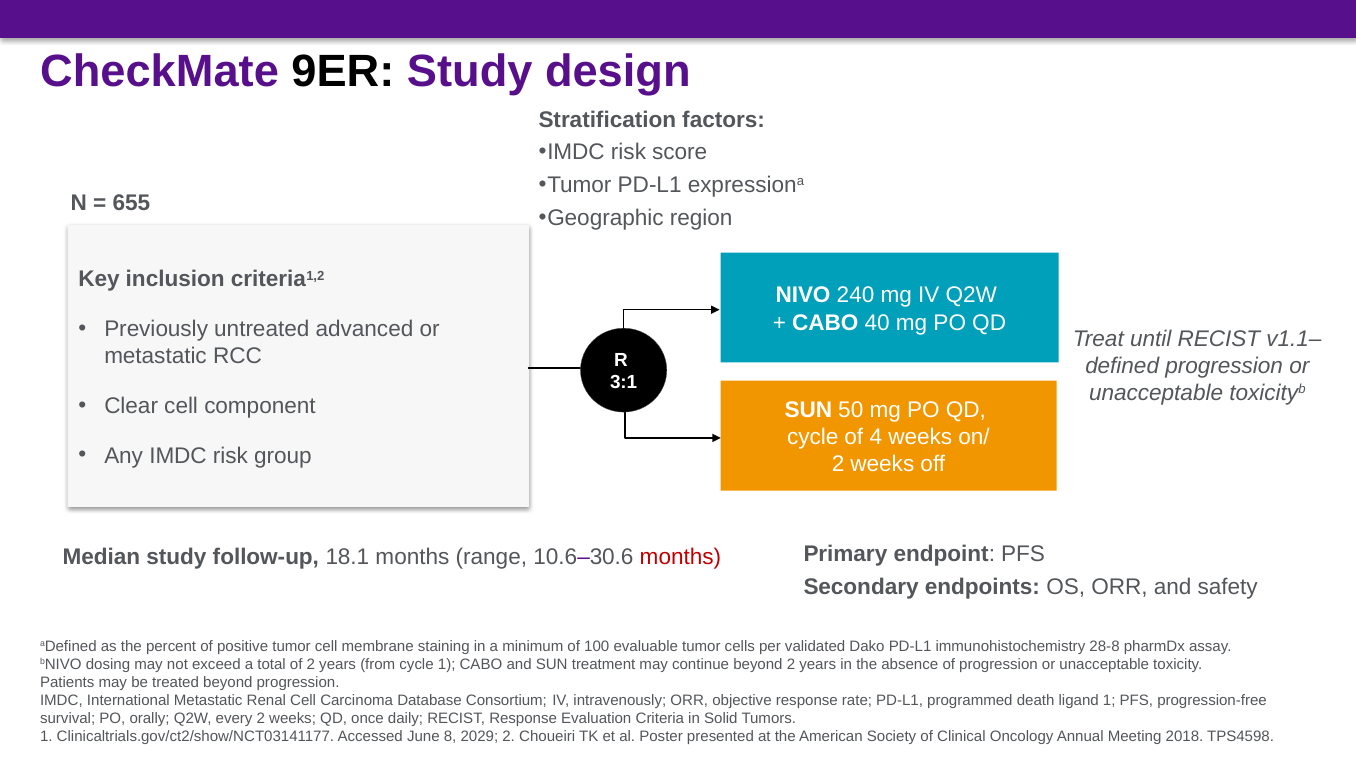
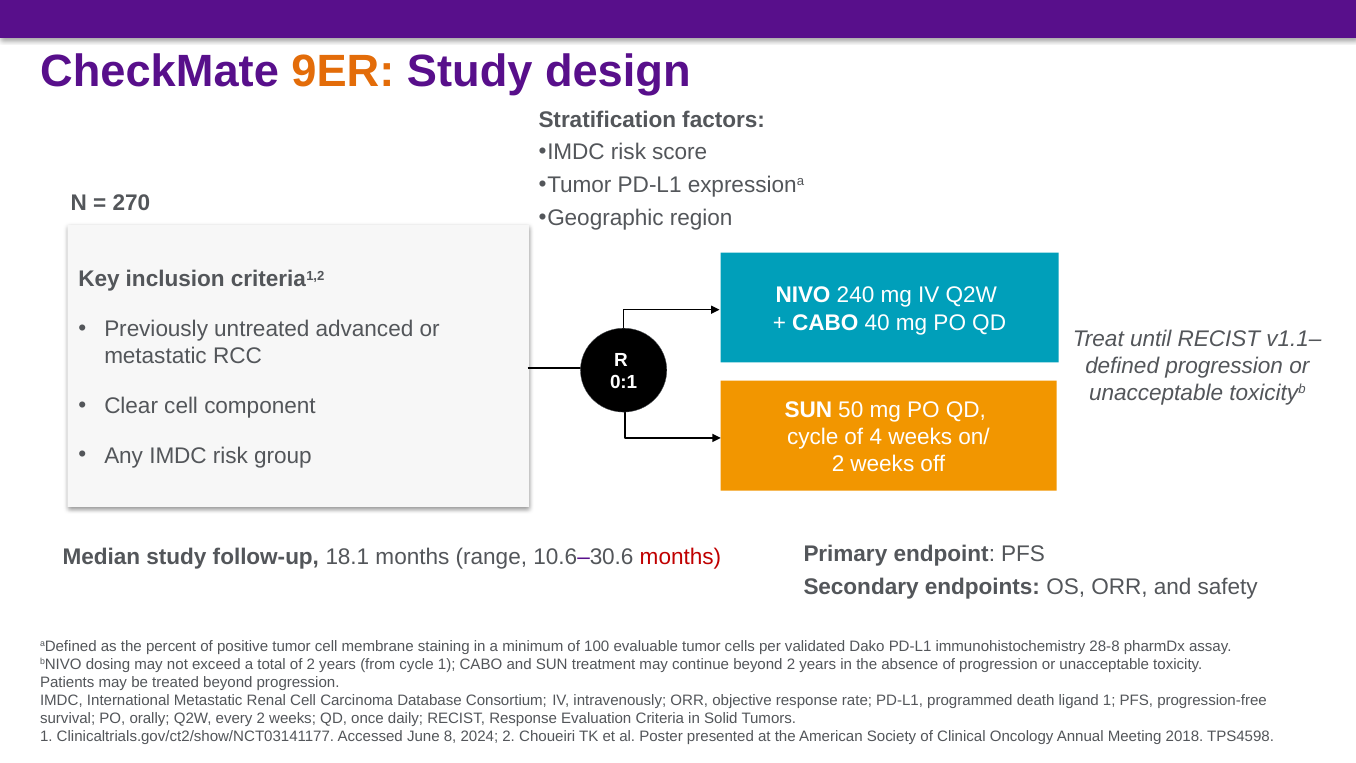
9ER at (343, 72) colour: black -> orange
655: 655 -> 270
3:1: 3:1 -> 0:1
2029: 2029 -> 2024
